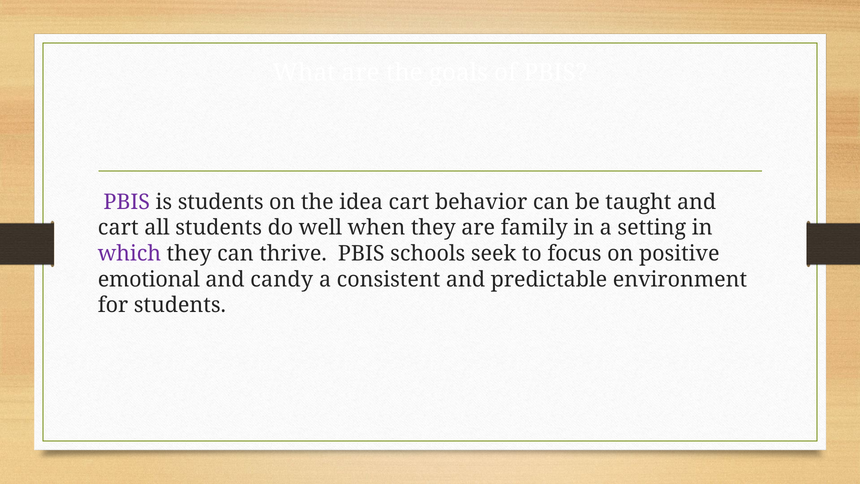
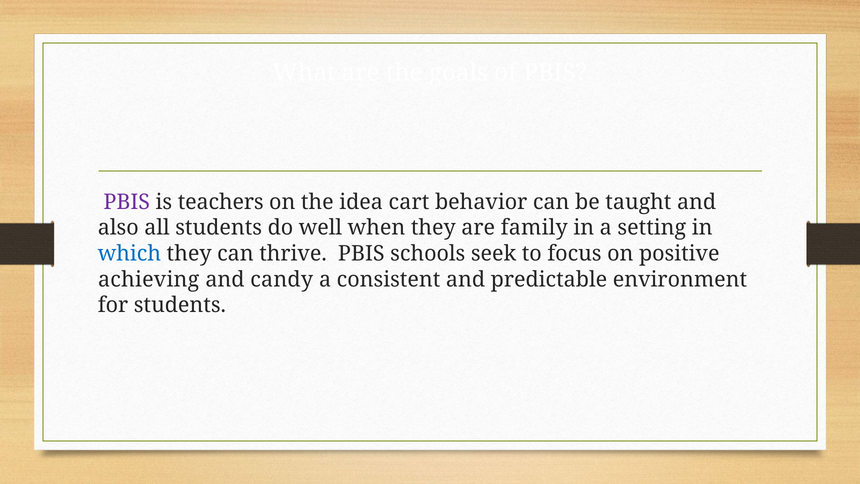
is students: students -> teachers
cart at (118, 228): cart -> also
which colour: purple -> blue
emotional: emotional -> achieving
